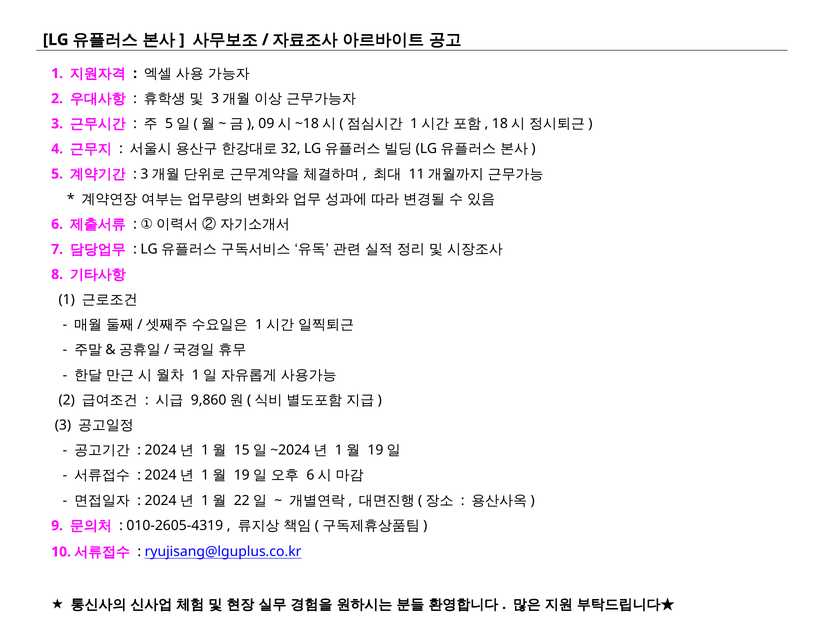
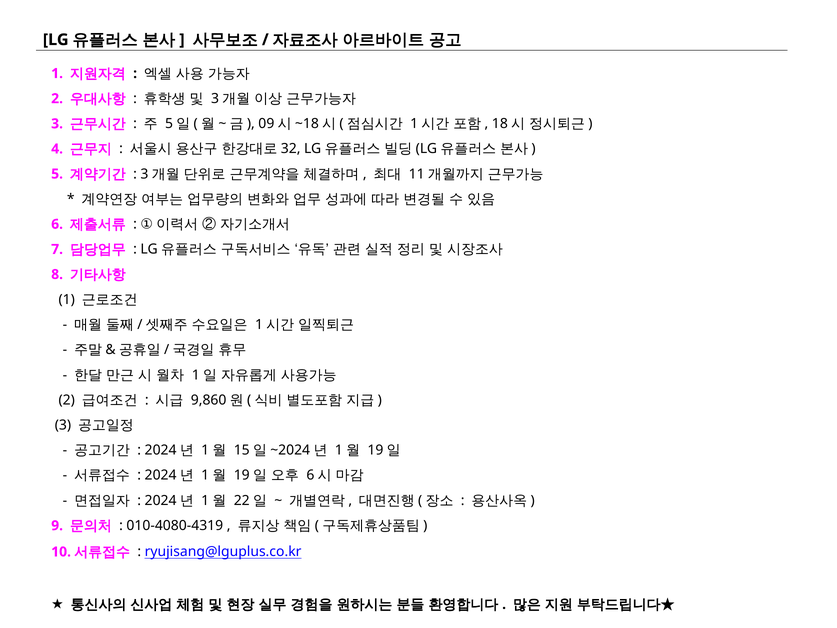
010-2605-4319: 010-2605-4319 -> 010-4080-4319
